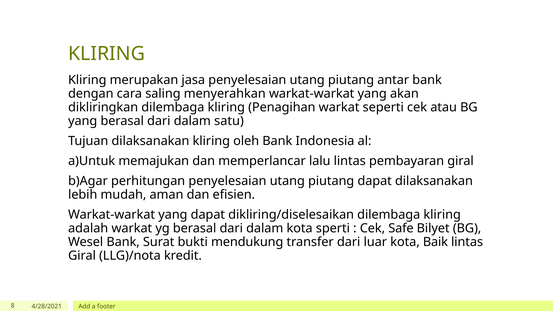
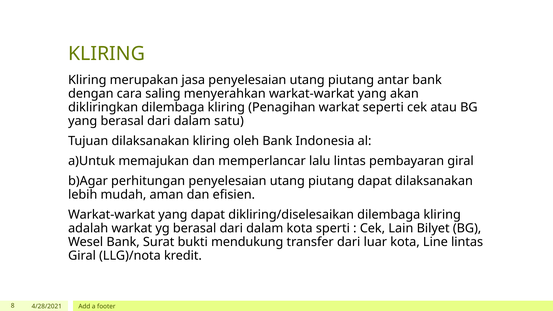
Safe: Safe -> Lain
Baik: Baik -> Line
